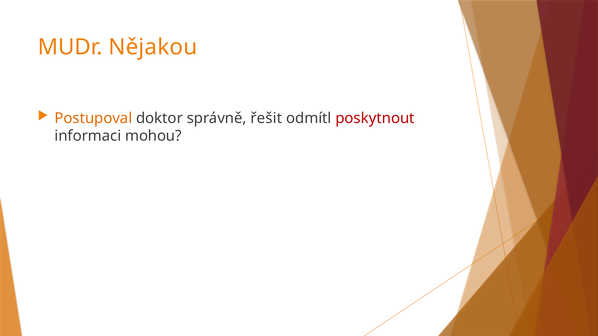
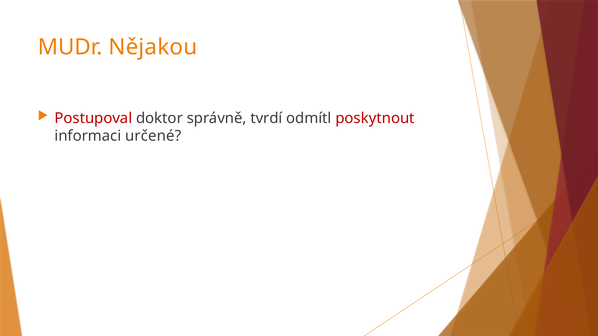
Postupoval colour: orange -> red
řešit: řešit -> tvrdí
mohou: mohou -> určené
